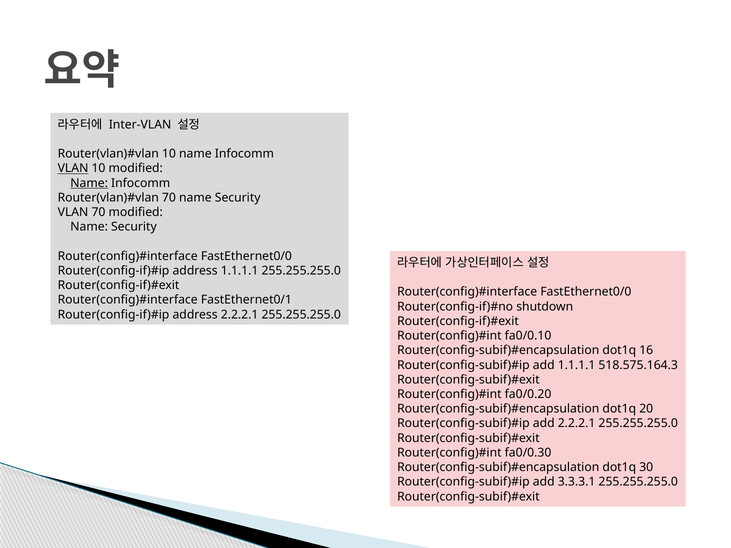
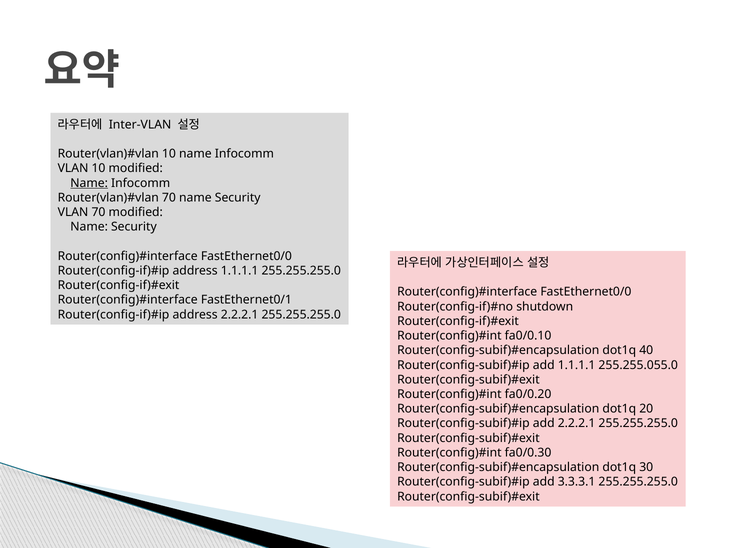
VLAN at (73, 169) underline: present -> none
16: 16 -> 40
518.575.164.3: 518.575.164.3 -> 255.255.055.0
